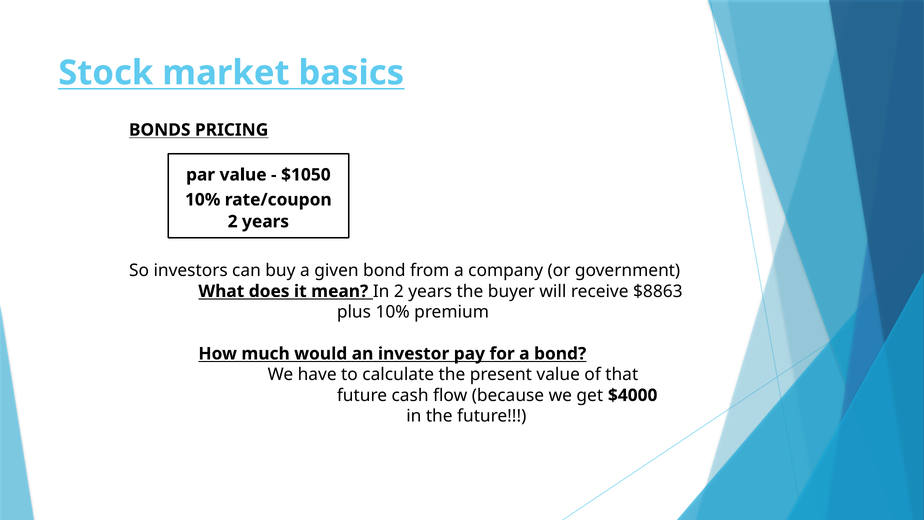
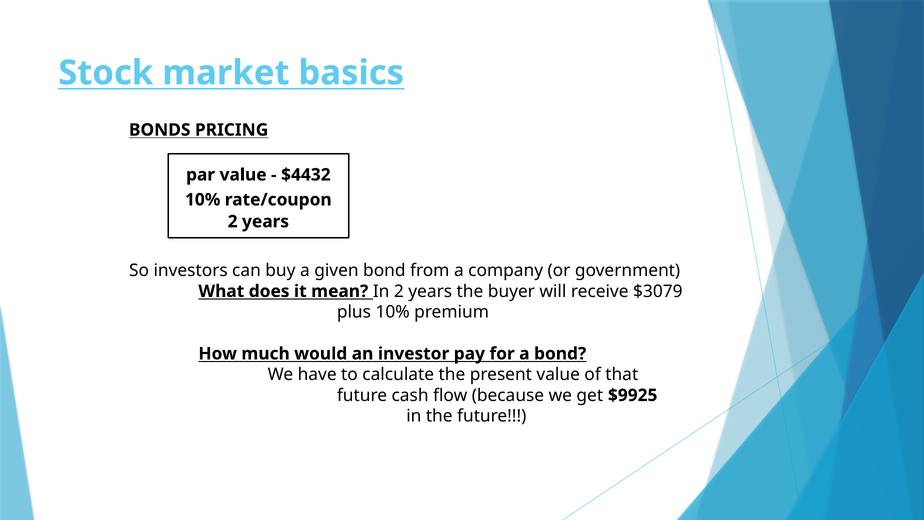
$1050: $1050 -> $4432
$8863: $8863 -> $3079
$4000: $4000 -> $9925
